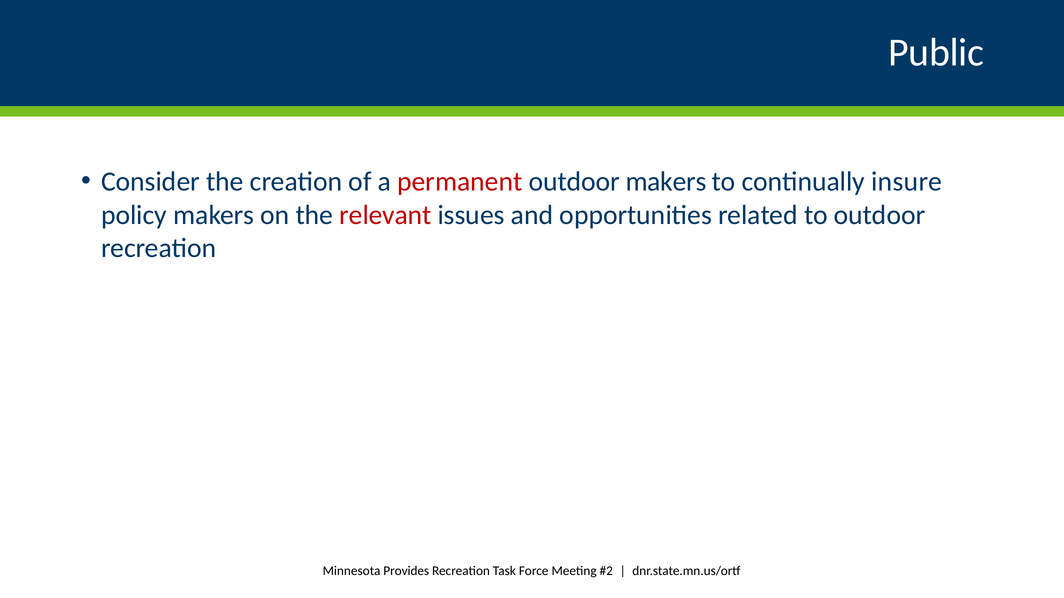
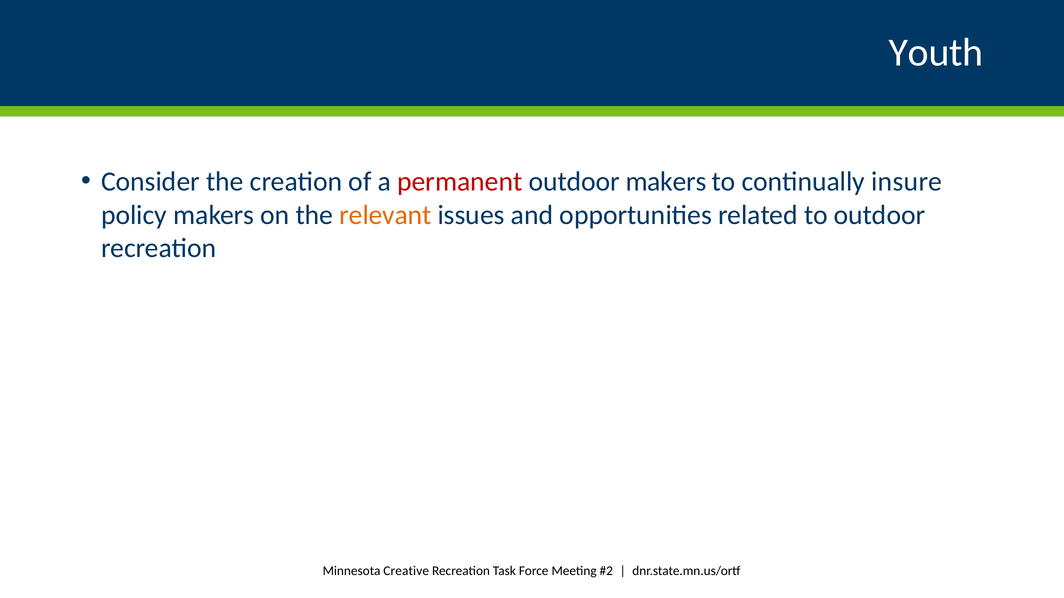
Public: Public -> Youth
relevant colour: red -> orange
Provides: Provides -> Creative
